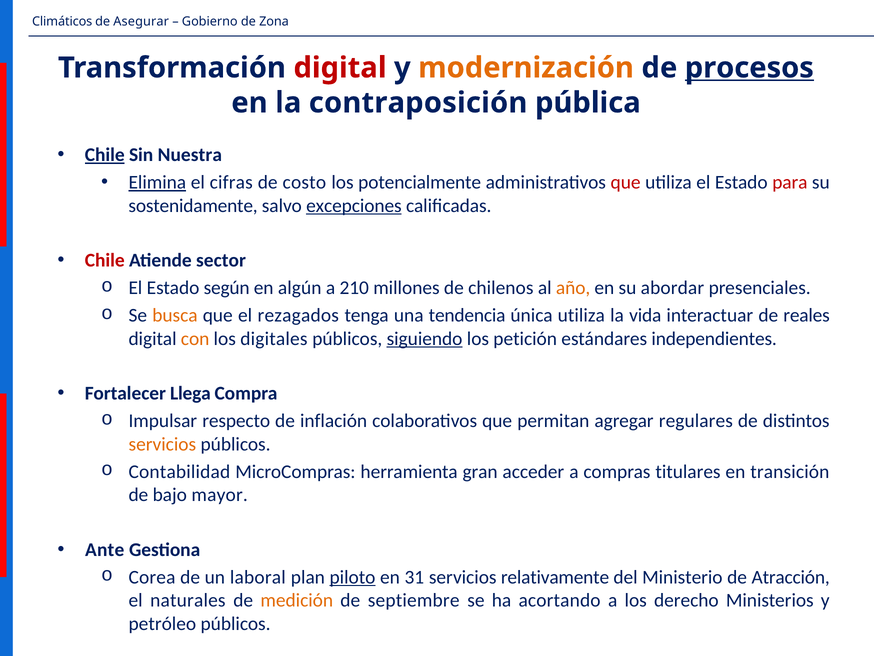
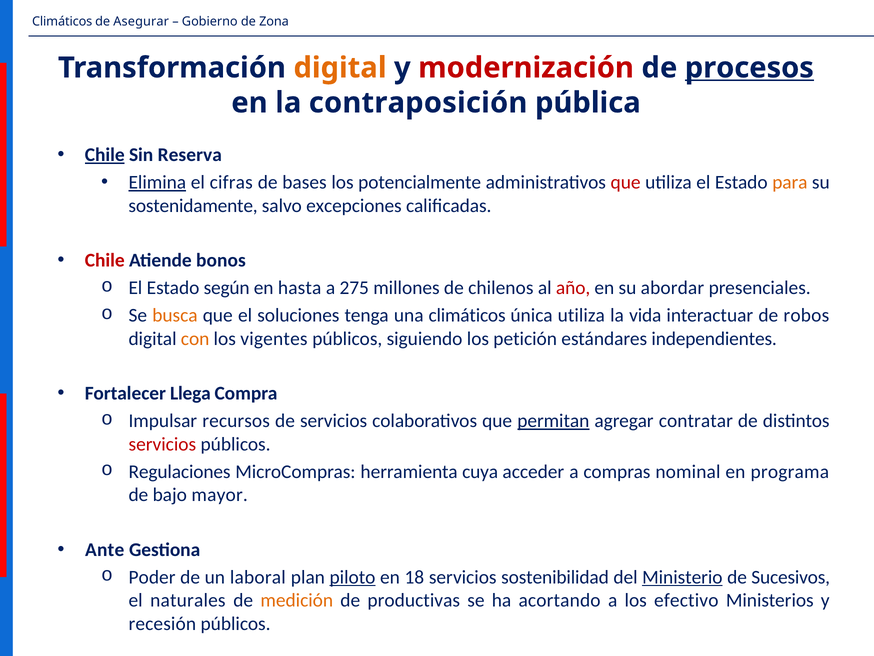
digital at (340, 68) colour: red -> orange
modernización colour: orange -> red
Nuestra: Nuestra -> Reserva
costo: costo -> bases
para colour: red -> orange
excepciones underline: present -> none
sector: sector -> bonos
algún: algún -> hasta
210: 210 -> 275
año colour: orange -> red
rezagados: rezagados -> soluciones
una tendencia: tendencia -> climáticos
reales: reales -> robos
digitales: digitales -> vigentes
siguiendo underline: present -> none
respecto: respecto -> recursos
de inflación: inflación -> servicios
permitan underline: none -> present
regulares: regulares -> contratar
servicios at (162, 444) colour: orange -> red
Contabilidad: Contabilidad -> Regulaciones
gran: gran -> cuya
titulares: titulares -> nominal
transición: transición -> programa
Corea: Corea -> Poder
31: 31 -> 18
relativamente: relativamente -> sostenibilidad
Ministerio underline: none -> present
Atracción: Atracción -> Sucesivos
septiembre: septiembre -> productivas
derecho: derecho -> efectivo
petróleo: petróleo -> recesión
